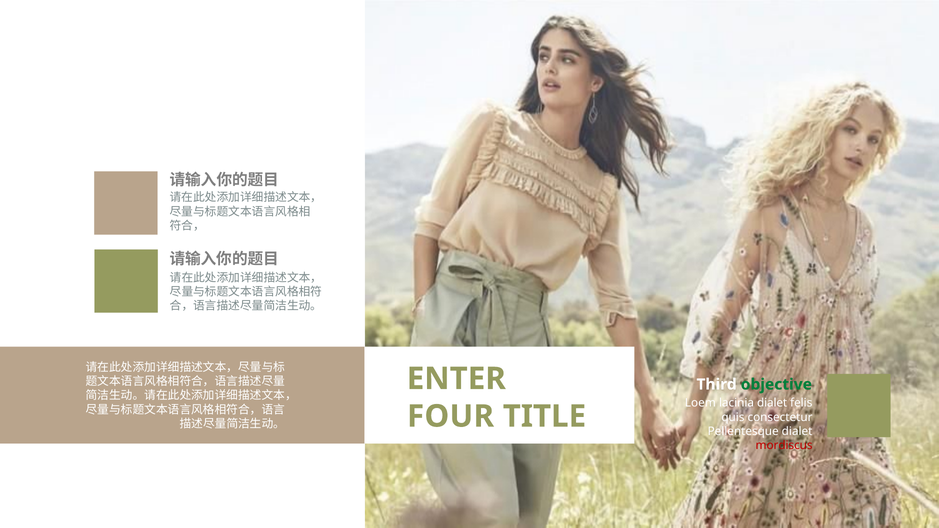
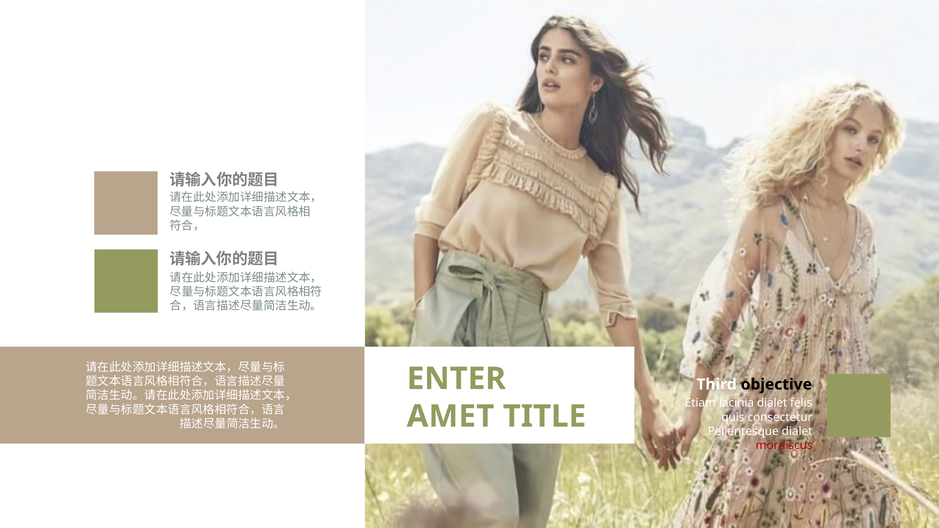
objective colour: green -> black
Loem: Loem -> Etiam
FOUR: FOUR -> AMET
